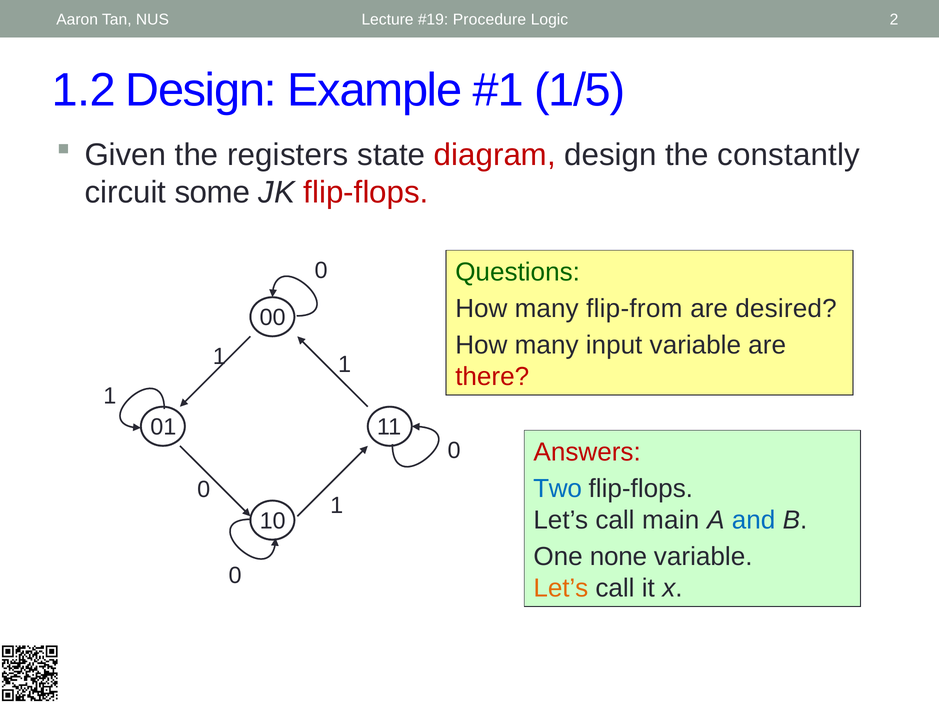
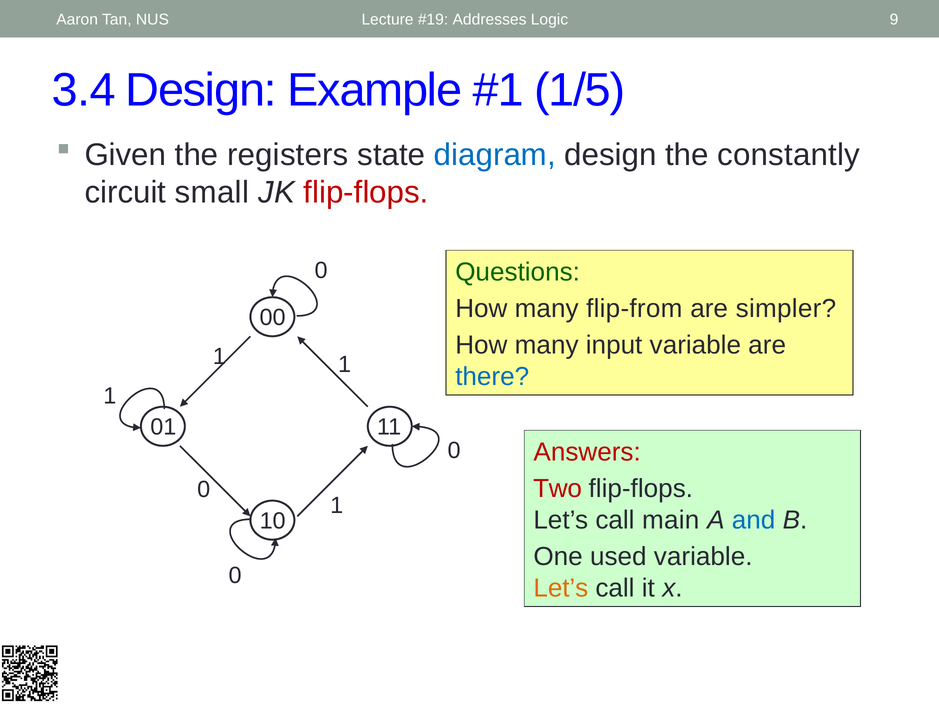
Procedure: Procedure -> Addresses
2: 2 -> 9
1.2: 1.2 -> 3.4
diagram colour: red -> blue
some: some -> small
desired: desired -> simpler
there colour: red -> blue
Two colour: blue -> red
none: none -> used
